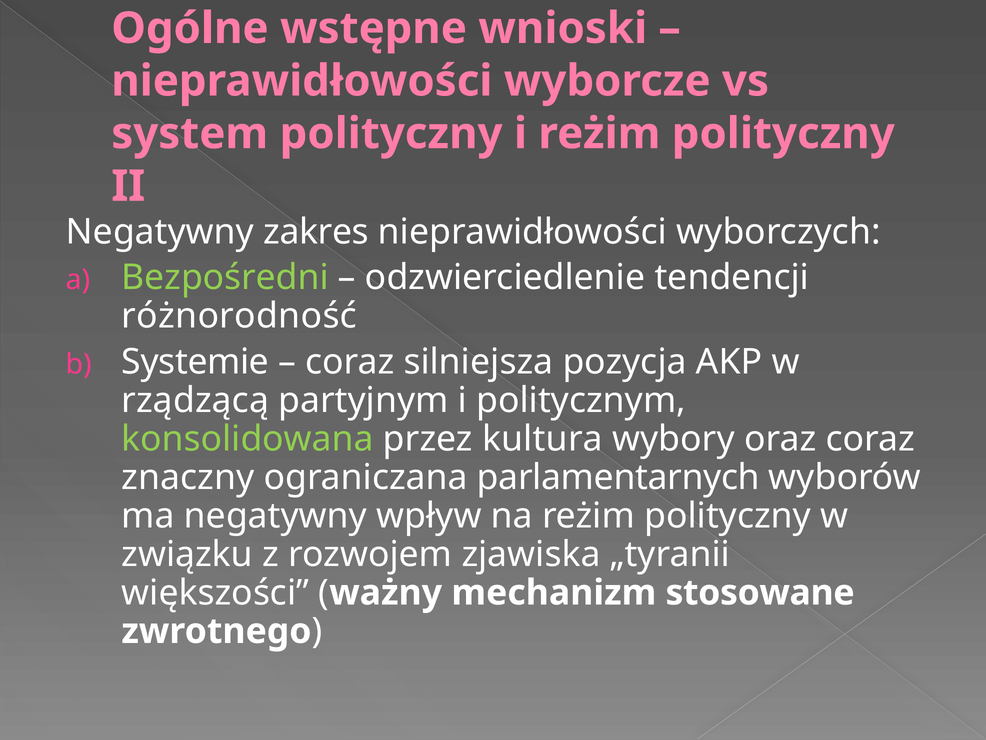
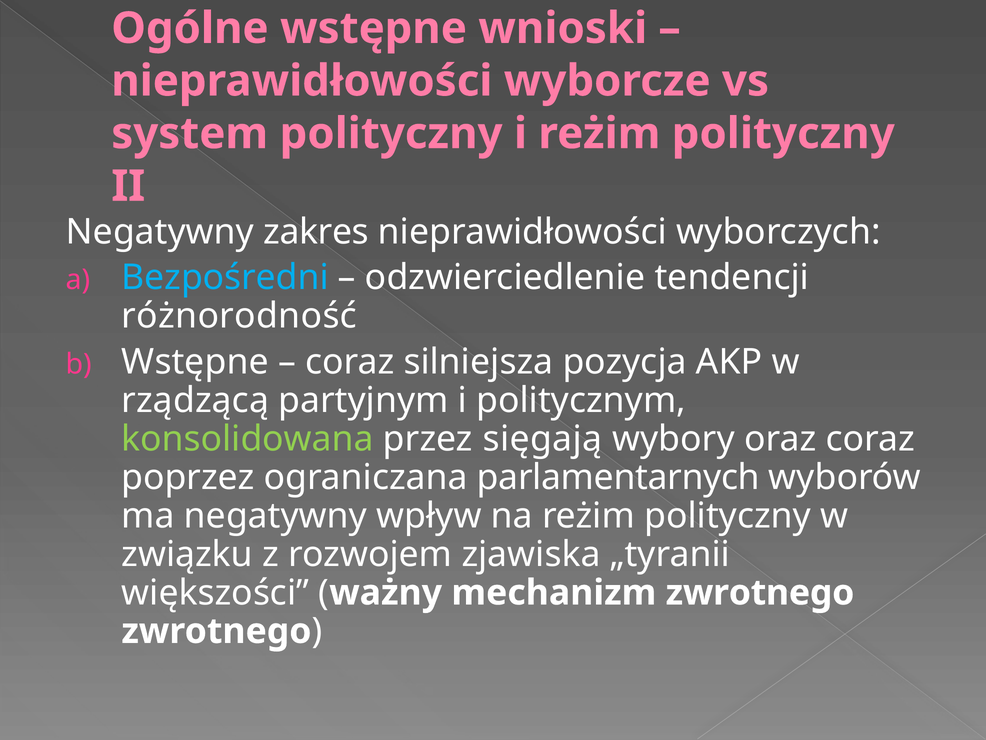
Bezpośredni colour: light green -> light blue
Systemie at (195, 362): Systemie -> Wstępne
kultura: kultura -> sięgają
znaczny: znaczny -> poprzez
mechanizm stosowane: stosowane -> zwrotnego
